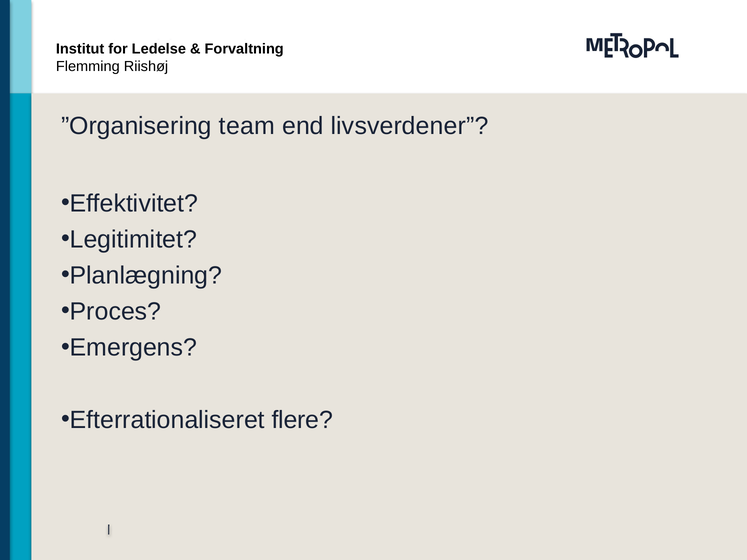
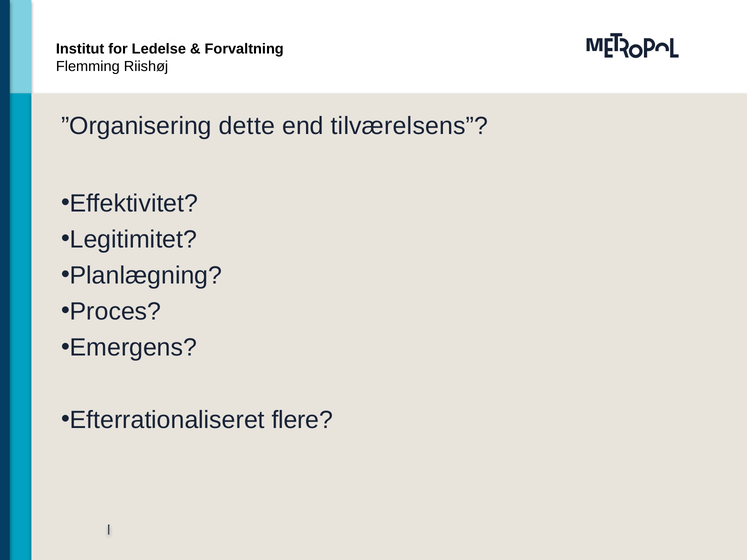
team: team -> dette
livsverdener: livsverdener -> tilværelsens
